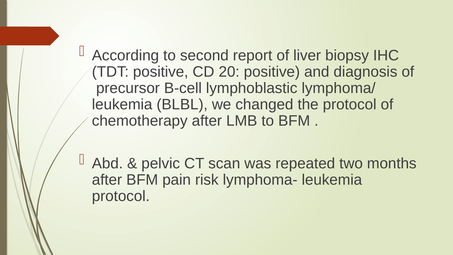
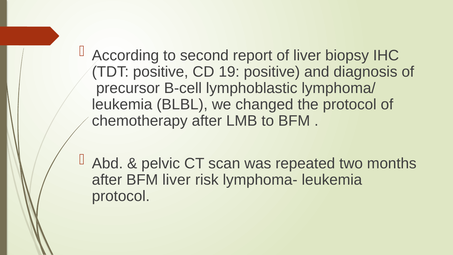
20: 20 -> 19
BFM pain: pain -> liver
